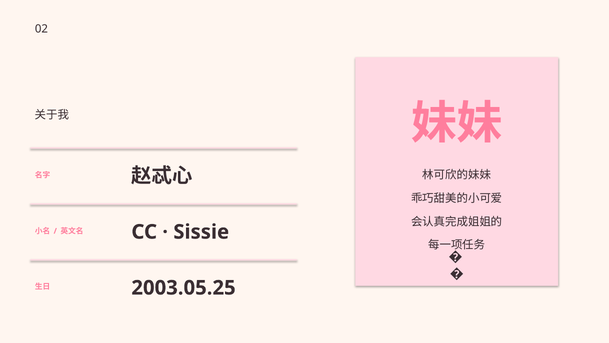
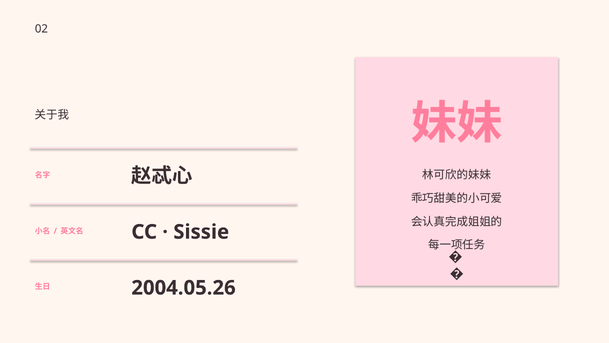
2003.05.25: 2003.05.25 -> 2004.05.26
